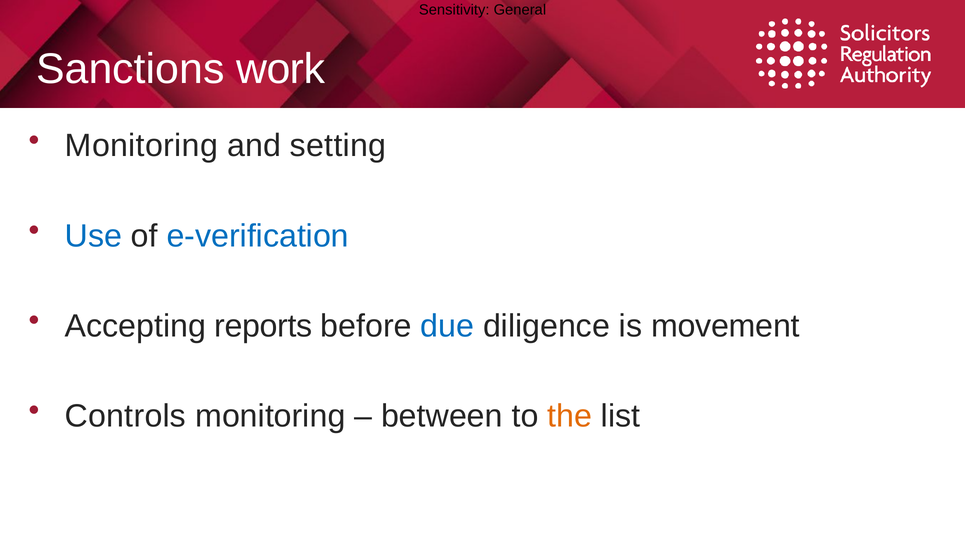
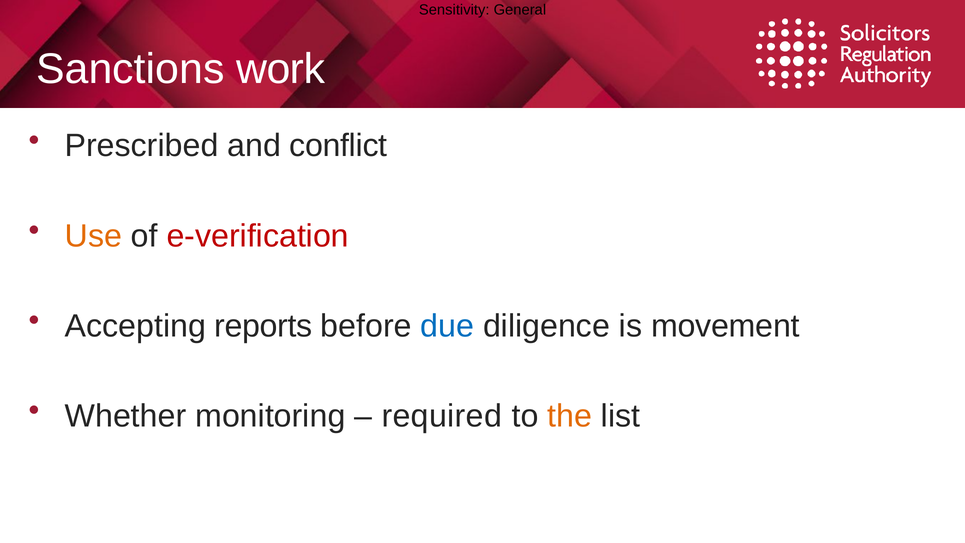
Monitoring at (141, 146): Monitoring -> Prescribed
setting: setting -> conflict
Use colour: blue -> orange
e-verification colour: blue -> red
Controls: Controls -> Whether
between: between -> required
